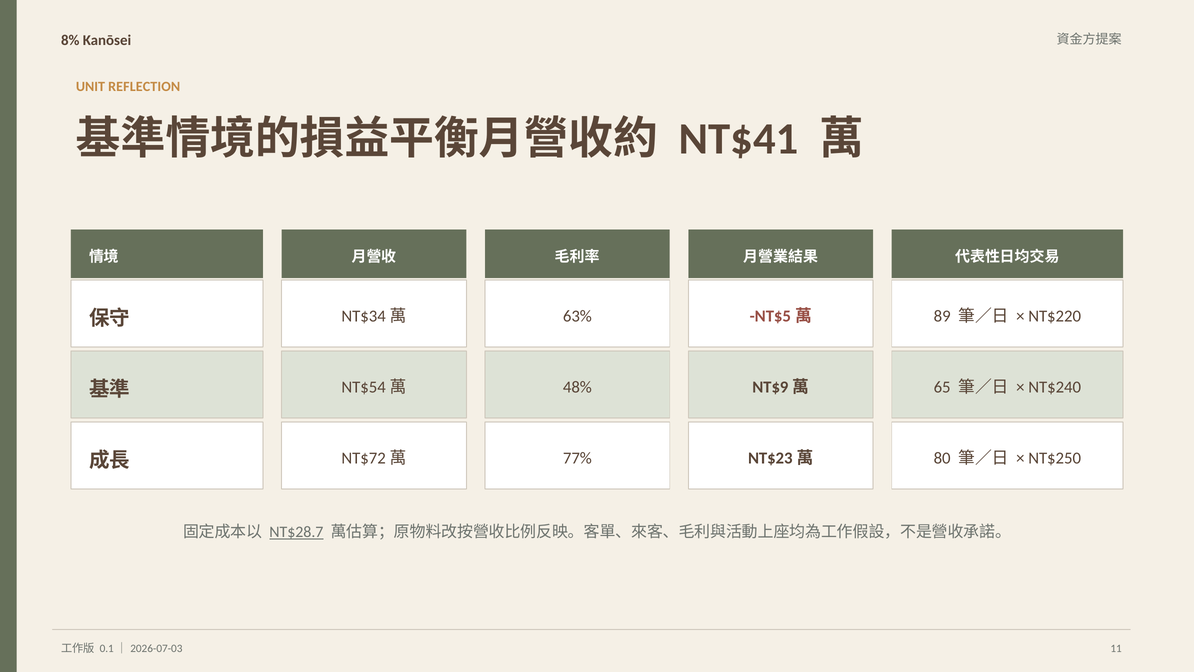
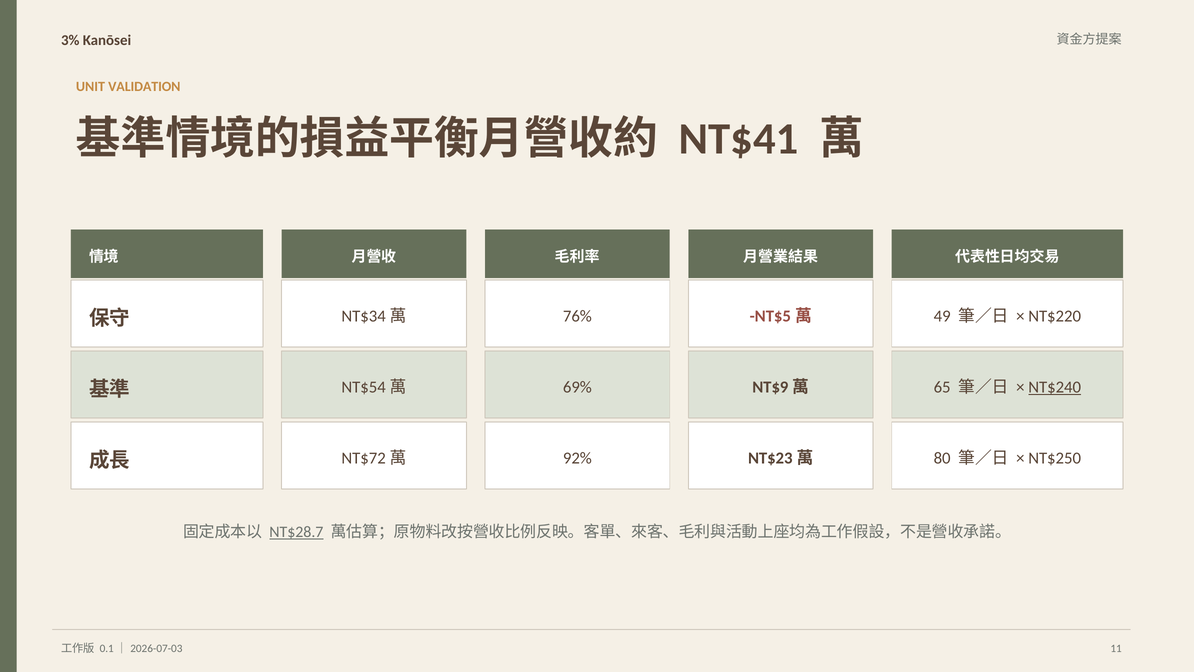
8%: 8% -> 3%
REFLECTION: REFLECTION -> VALIDATION
63%: 63% -> 76%
89: 89 -> 49
48%: 48% -> 69%
NT$240 underline: none -> present
77%: 77% -> 92%
